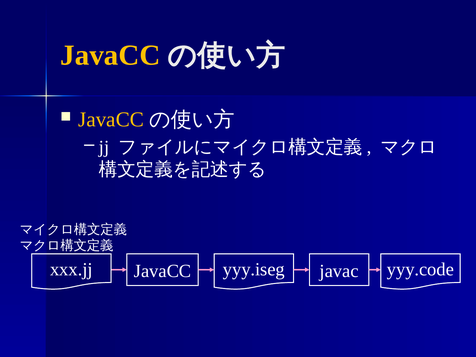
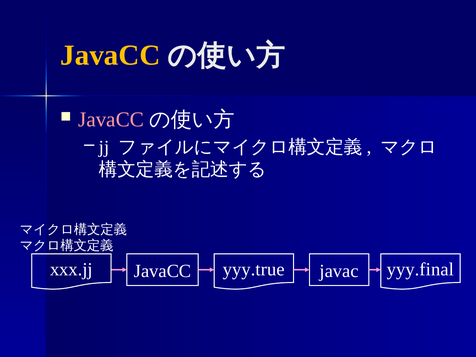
JavaCC at (111, 120) colour: yellow -> pink
yyy.iseg: yyy.iseg -> yyy.true
yyy.code: yyy.code -> yyy.final
